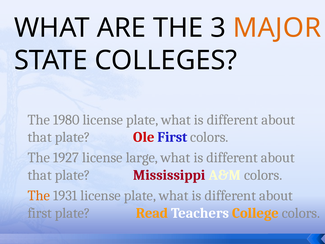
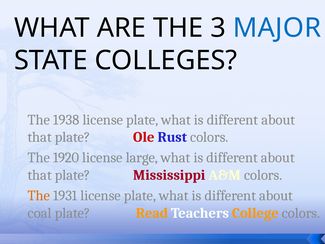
MAJOR colour: orange -> blue
1980: 1980 -> 1938
Ole First: First -> Rust
1927: 1927 -> 1920
first at (40, 213): first -> coal
